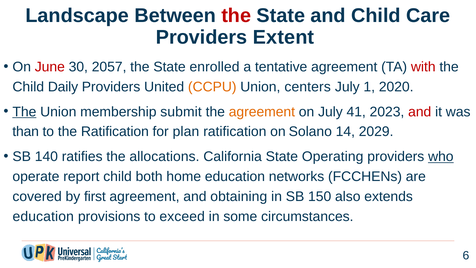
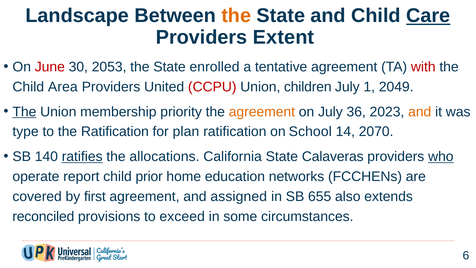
the at (236, 16) colour: red -> orange
Care underline: none -> present
2057: 2057 -> 2053
Daily: Daily -> Area
CCPU colour: orange -> red
centers: centers -> children
2020: 2020 -> 2049
submit: submit -> priority
41: 41 -> 36
and at (420, 112) colour: red -> orange
than: than -> type
Solano: Solano -> School
2029: 2029 -> 2070
ratifies underline: none -> present
Operating: Operating -> Calaveras
both: both -> prior
obtaining: obtaining -> assigned
150: 150 -> 655
education at (43, 216): education -> reconciled
